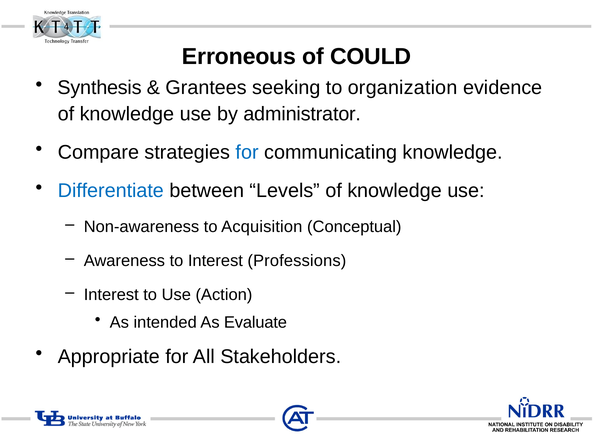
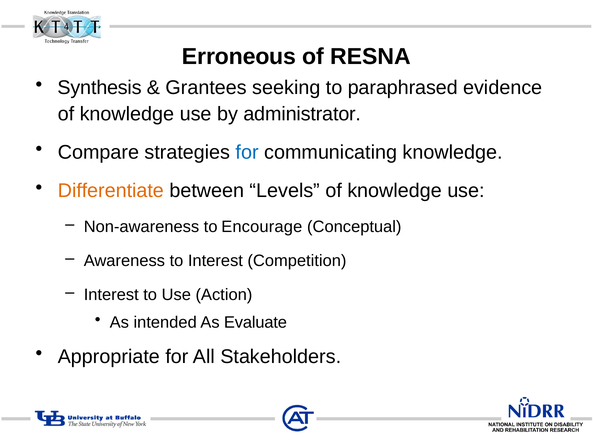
COULD: COULD -> RESNA
organization: organization -> paraphrased
Differentiate colour: blue -> orange
Acquisition: Acquisition -> Encourage
Professions: Professions -> Competition
